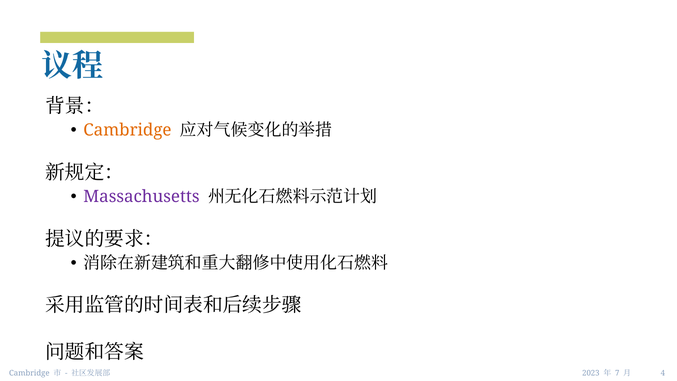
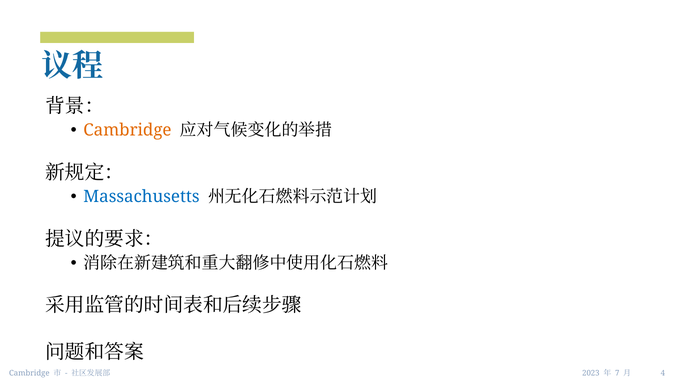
Massachusetts colour: purple -> blue
